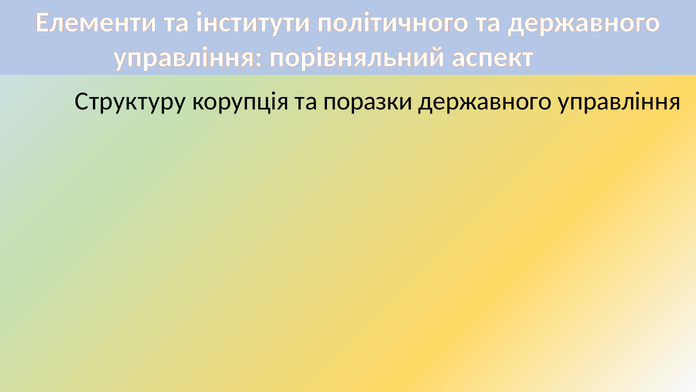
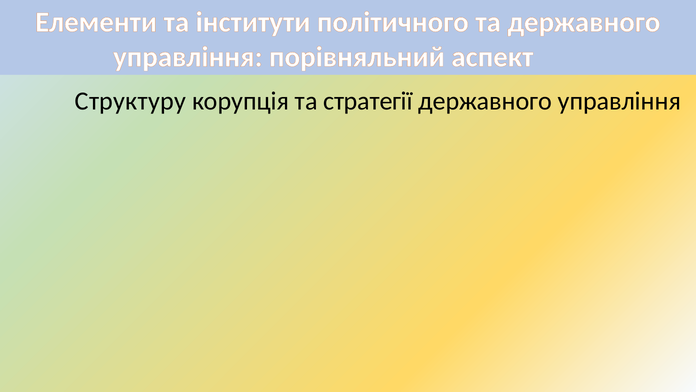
поразки: поразки -> стратегії
